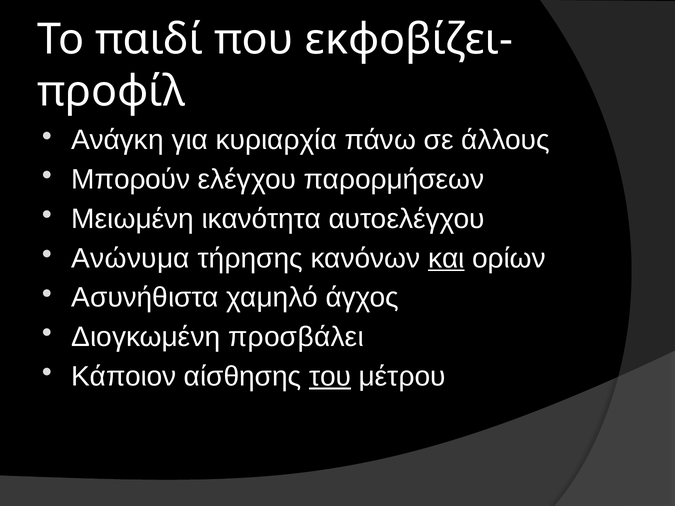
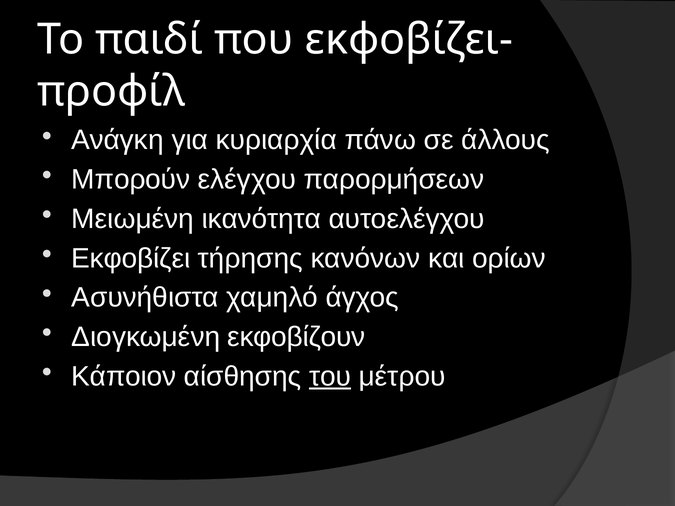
Ανώνυμα: Ανώνυμα -> Εκφοβίζει
και underline: present -> none
προσβάλει: προσβάλει -> εκφοβίζουν
